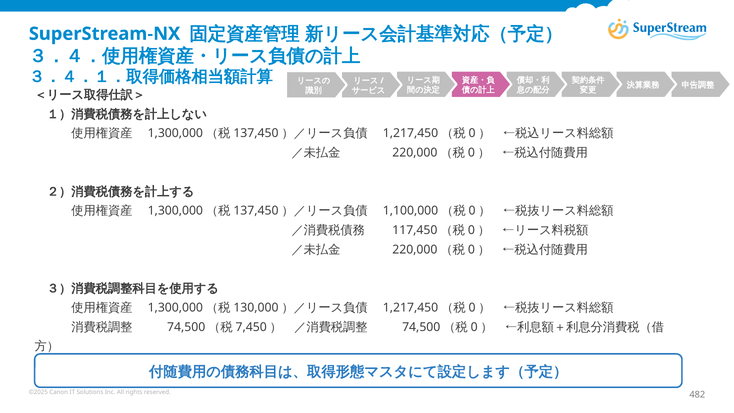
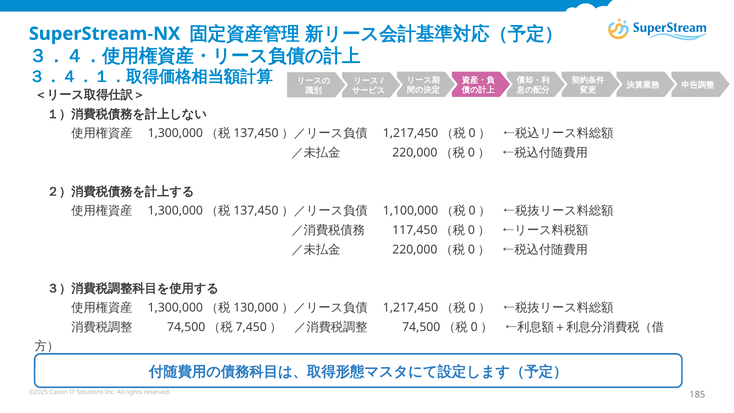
482: 482 -> 185
